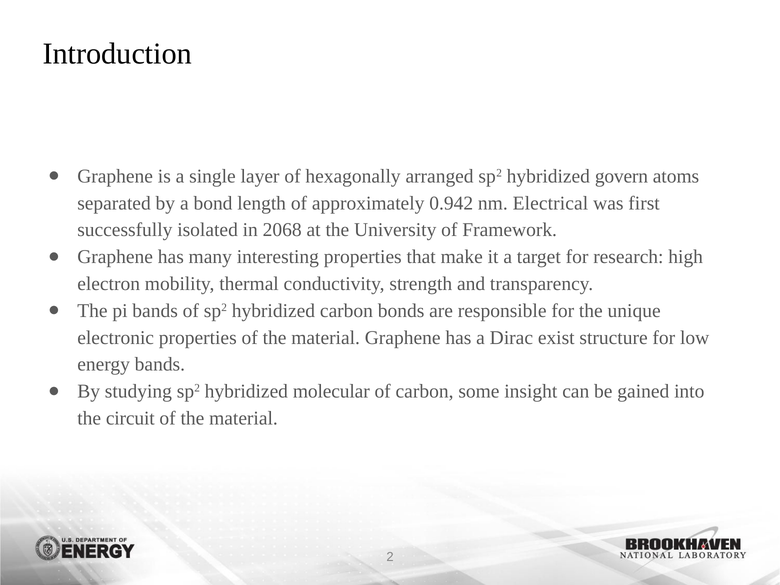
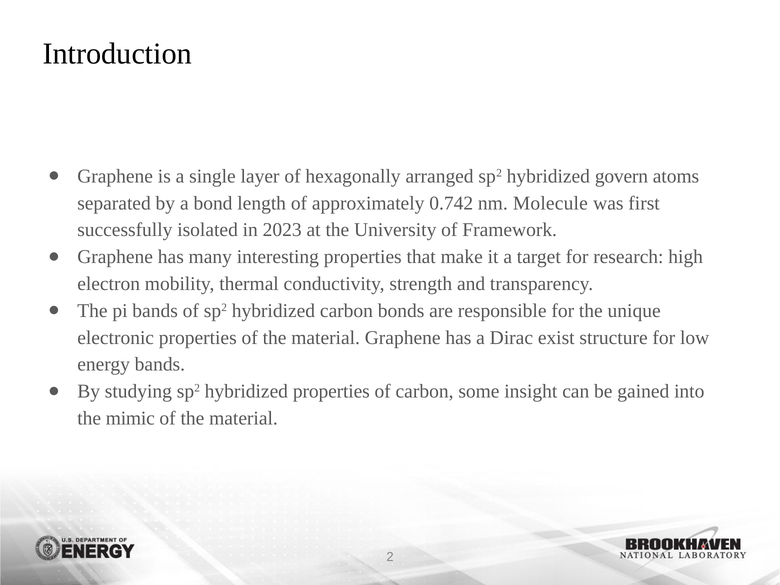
0.942: 0.942 -> 0.742
Electrical: Electrical -> Molecule
2068: 2068 -> 2023
hybridized molecular: molecular -> properties
circuit: circuit -> mimic
